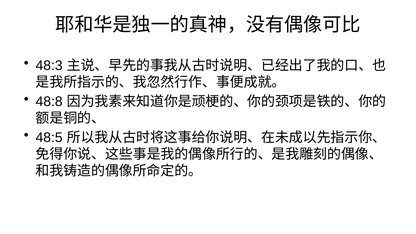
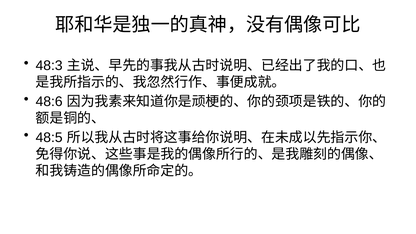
48:8: 48:8 -> 48:6
